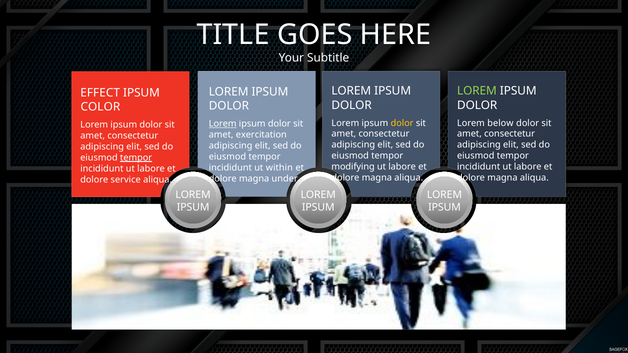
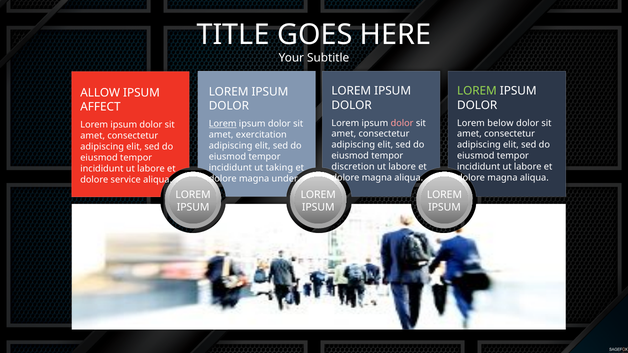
EFFECT: EFFECT -> ALLOW
COLOR: COLOR -> AFFECT
dolor at (402, 123) colour: yellow -> pink
tempor at (136, 158) underline: present -> none
modifying: modifying -> discretion
within: within -> taking
